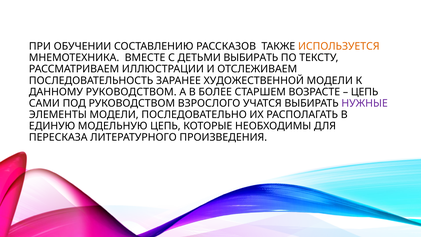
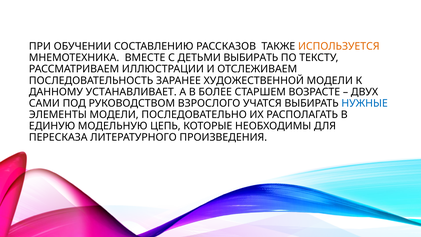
ДАННОМУ РУКОВОДСТВОМ: РУКОВОДСТВОМ -> УСТАНАВЛИВАЕТ
ЦЕПЬ at (365, 92): ЦЕПЬ -> ДВУХ
НУЖНЫЕ colour: purple -> blue
